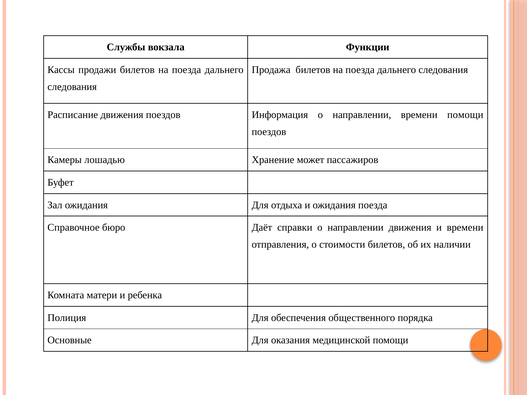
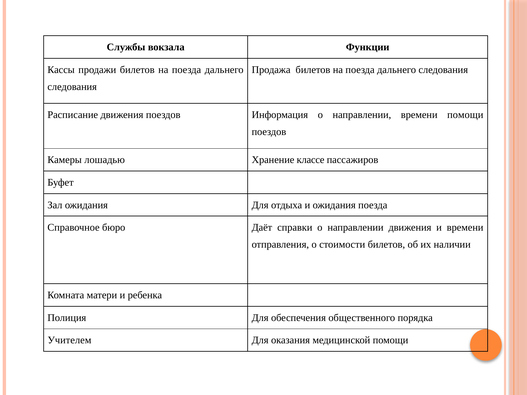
может: может -> классе
Основные: Основные -> Учителем
